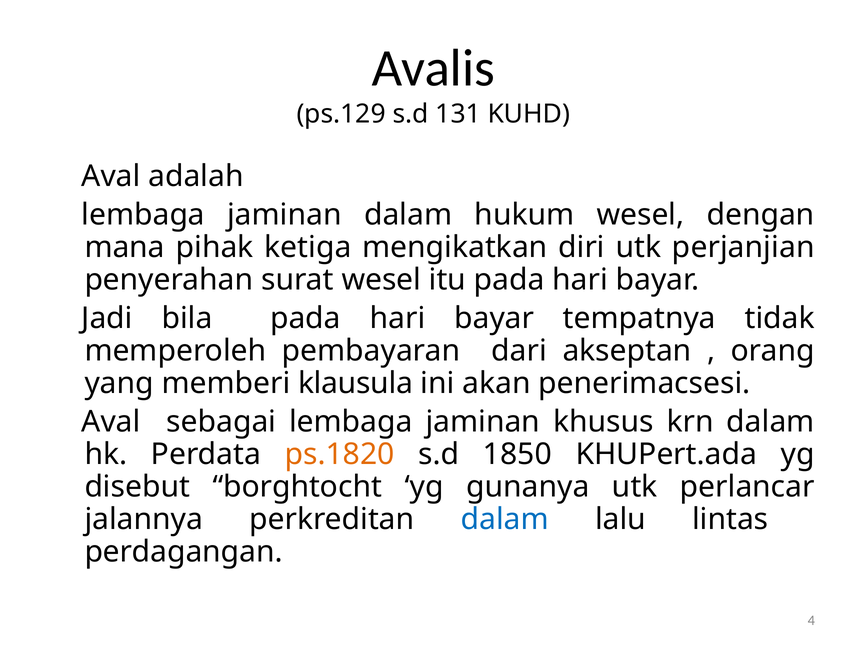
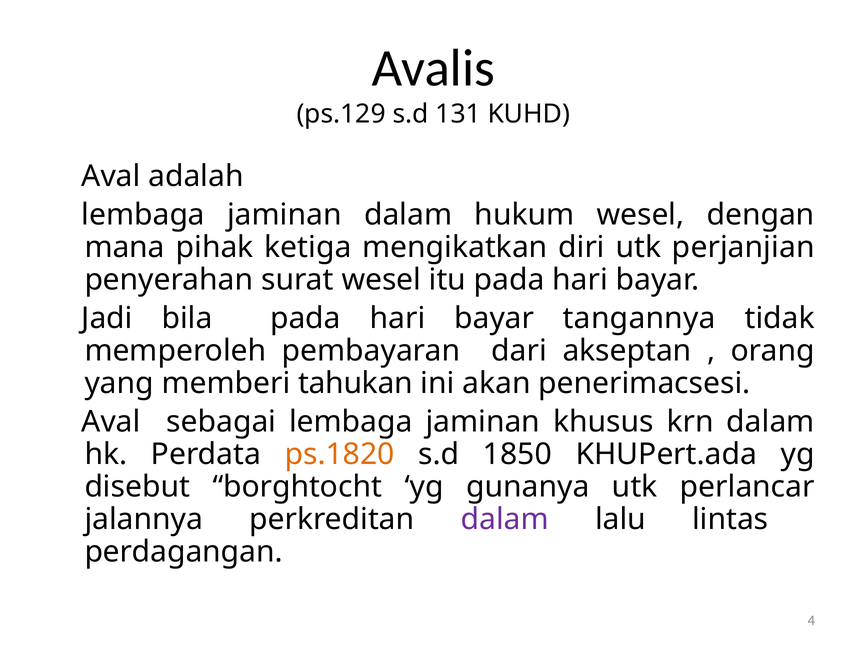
tempatnya: tempatnya -> tangannya
klausula: klausula -> tahukan
dalam at (505, 519) colour: blue -> purple
